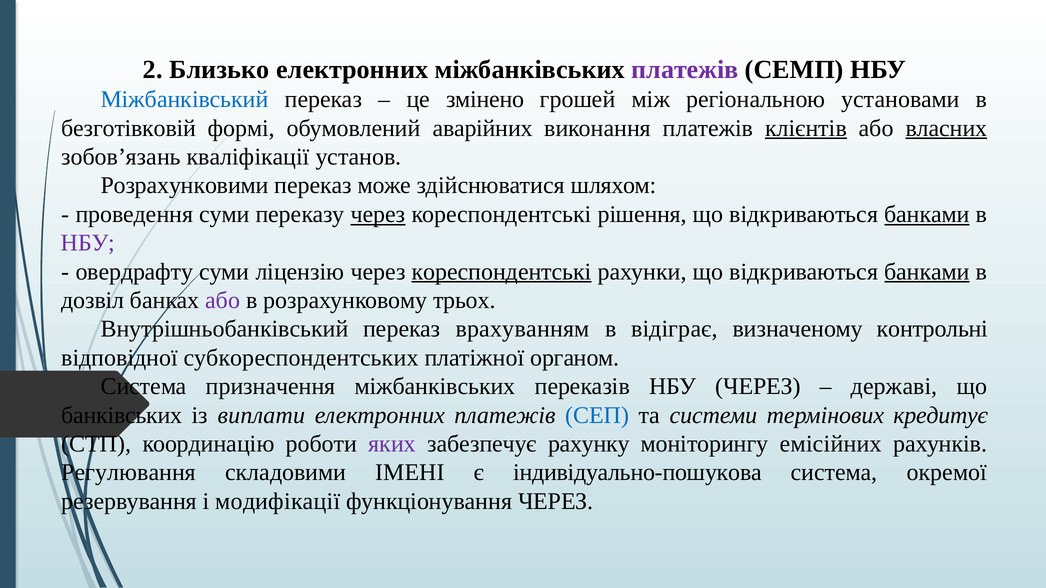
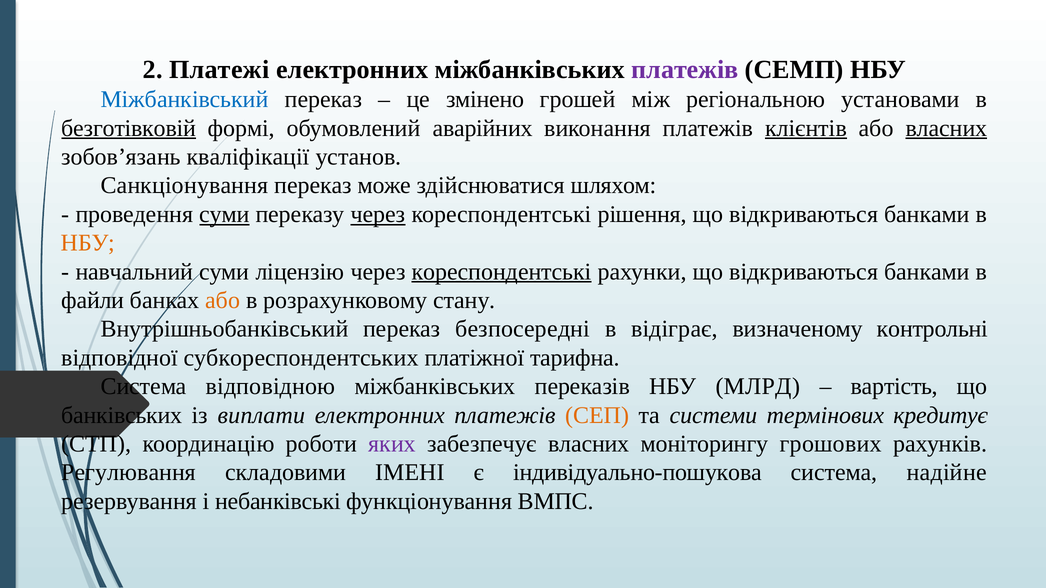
Близько: Близько -> Платежі
безготівковій underline: none -> present
Розрахунковими: Розрахунковими -> Санкціонування
суми at (224, 214) underline: none -> present
банками at (927, 214) underline: present -> none
НБУ at (88, 243) colour: purple -> orange
овердрафту: овердрафту -> навчальний
банками at (927, 272) underline: present -> none
дозвіл: дозвіл -> файли
або at (223, 301) colour: purple -> orange
трьох: трьох -> стану
врахуванням: врахуванням -> безпосередні
органом: органом -> тарифна
призначення: призначення -> відповідною
НБУ ЧЕРЕЗ: ЧЕРЕЗ -> МЛРД
державі: державі -> вартість
СЕП colour: blue -> orange
забезпечує рахунку: рахунку -> власних
емісійних: емісійних -> грошових
окремої: окремої -> надійне
модифікації: модифікації -> небанківські
функціонування ЧЕРЕЗ: ЧЕРЕЗ -> ВМПС
